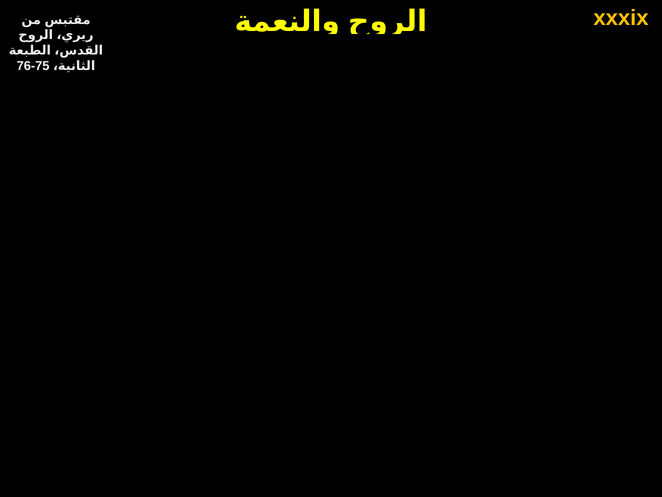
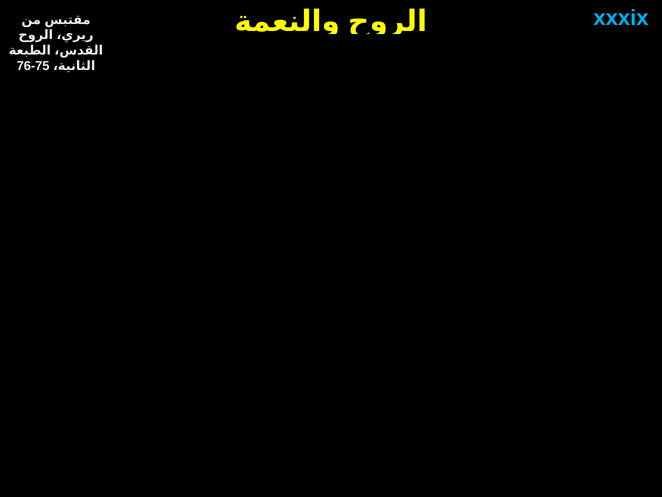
xxxix colour: yellow -> light blue
